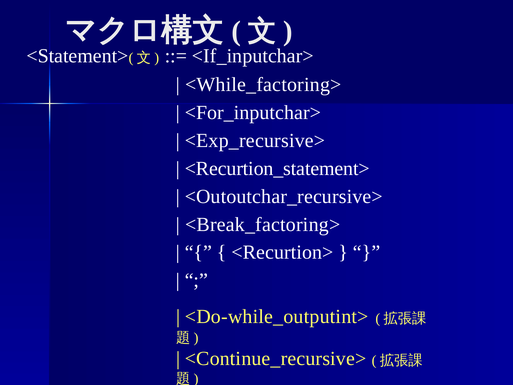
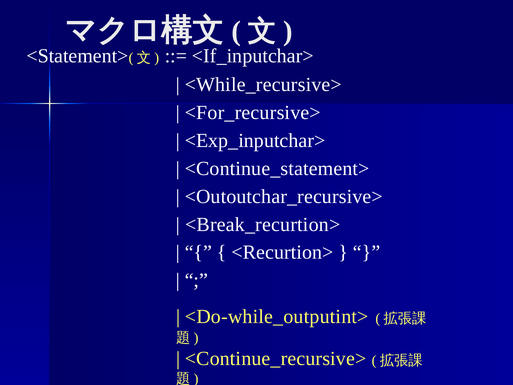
<While_factoring>: <While_factoring> -> <While_recursive>
<For_inputchar>: <For_inputchar> -> <For_recursive>
<Exp_recursive>: <Exp_recursive> -> <Exp_inputchar>
<Recurtion_statement>: <Recurtion_statement> -> <Continue_statement>
<Break_factoring>: <Break_factoring> -> <Break_recurtion>
